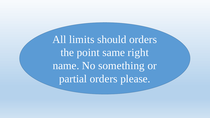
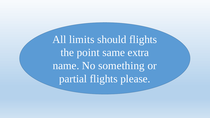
should orders: orders -> flights
right: right -> extra
partial orders: orders -> flights
